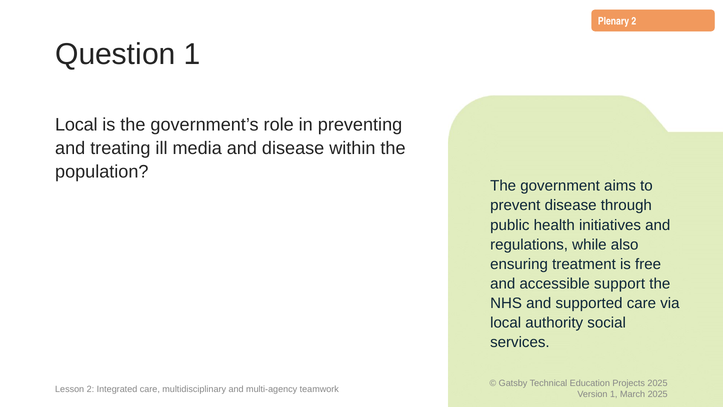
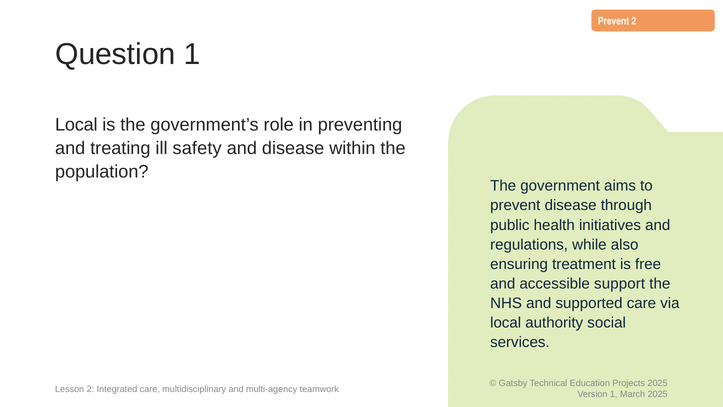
Plenary at (613, 21): Plenary -> Prevent
media: media -> safety
